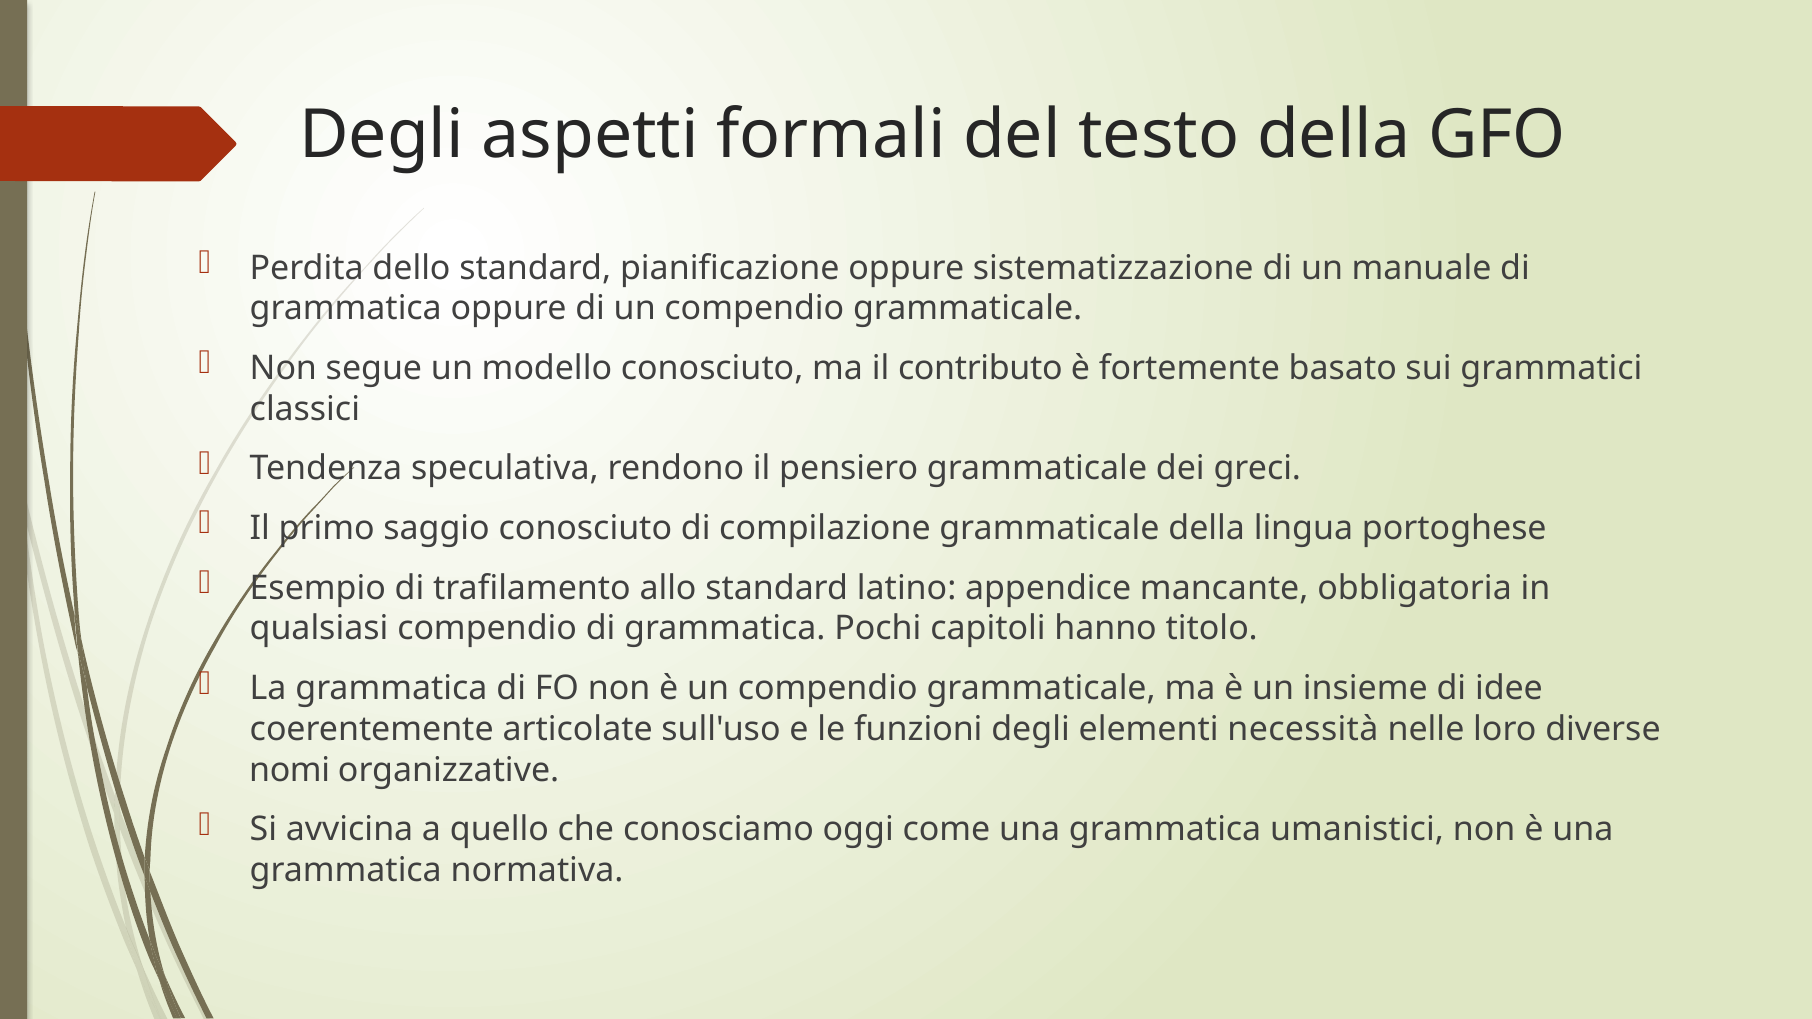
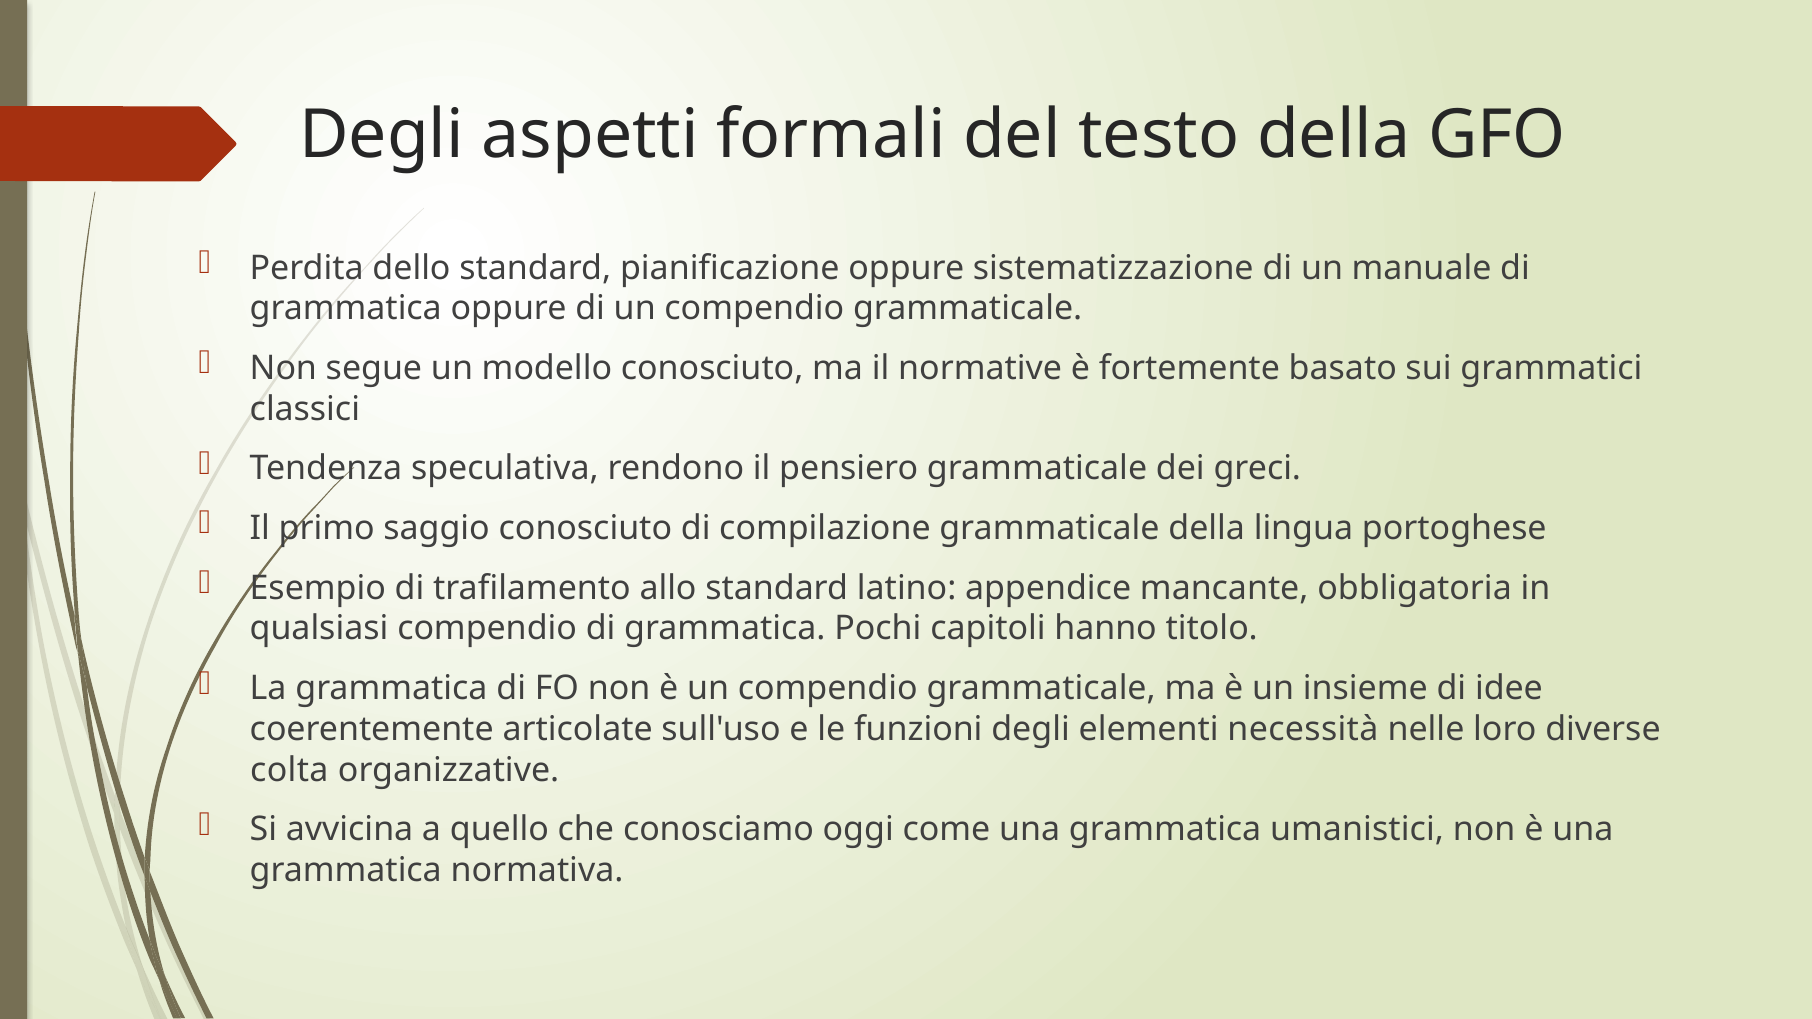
contributo: contributo -> normative
nomi: nomi -> colta
